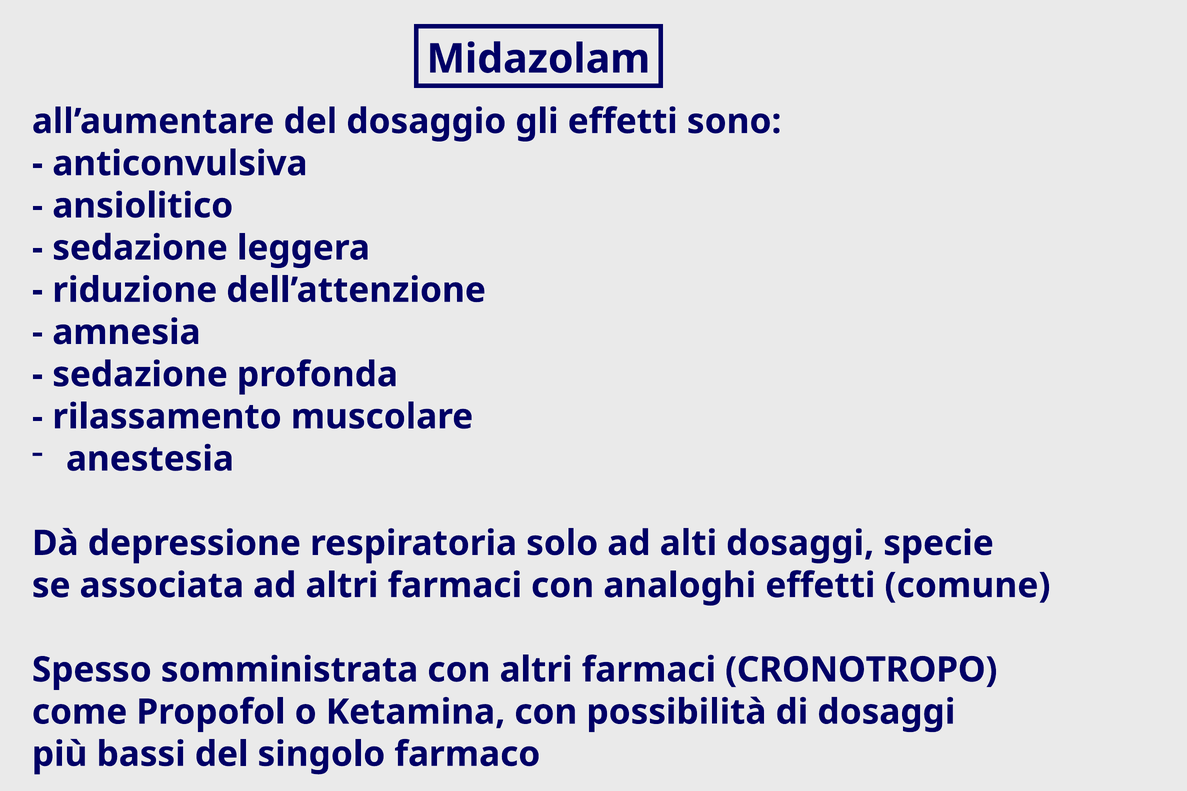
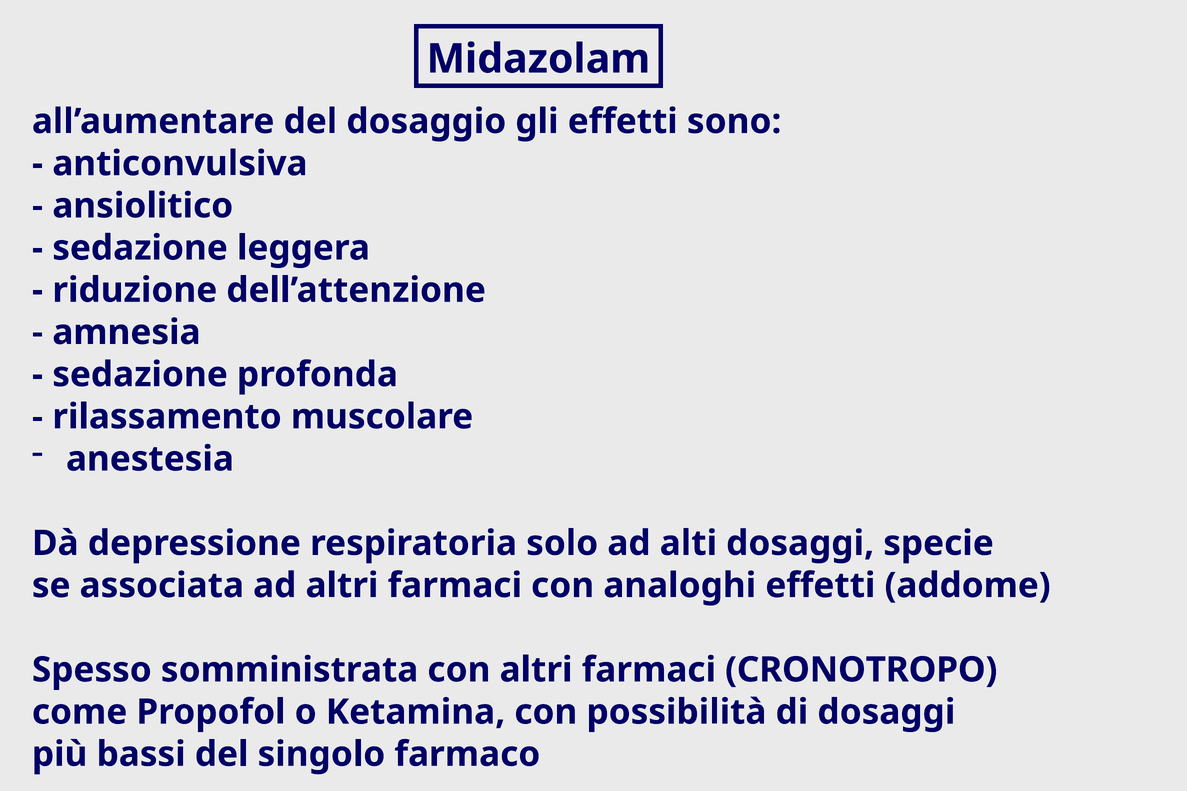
comune: comune -> addome
